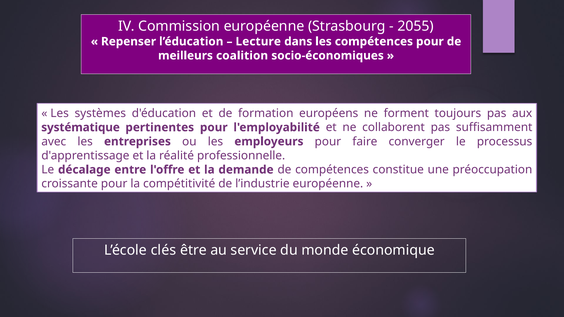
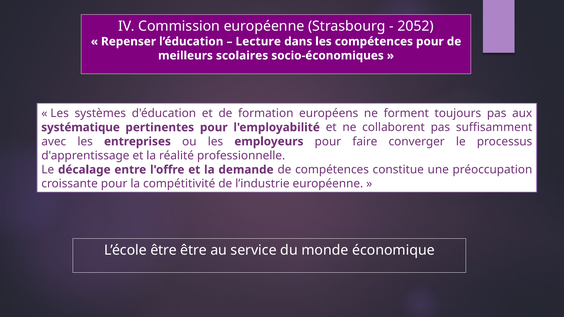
2055: 2055 -> 2052
coalition: coalition -> scolaires
L’école clés: clés -> être
